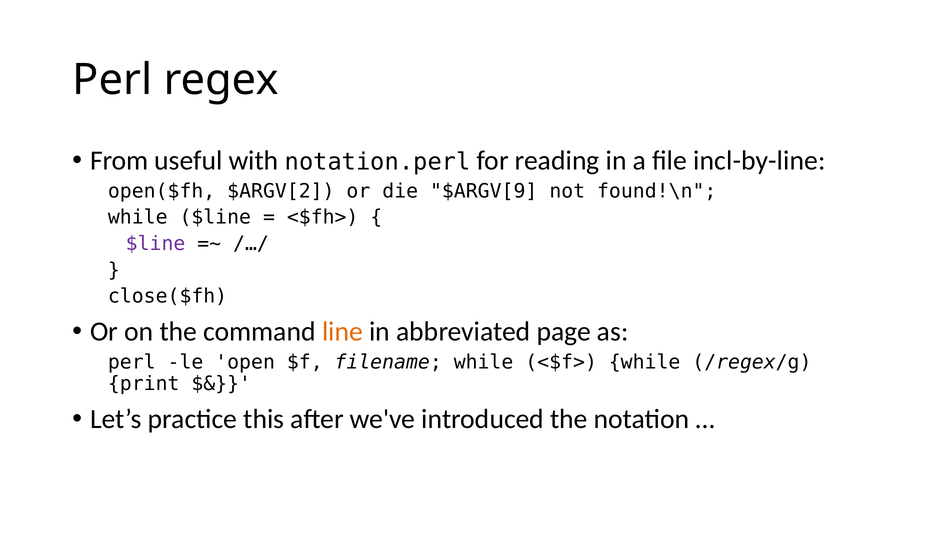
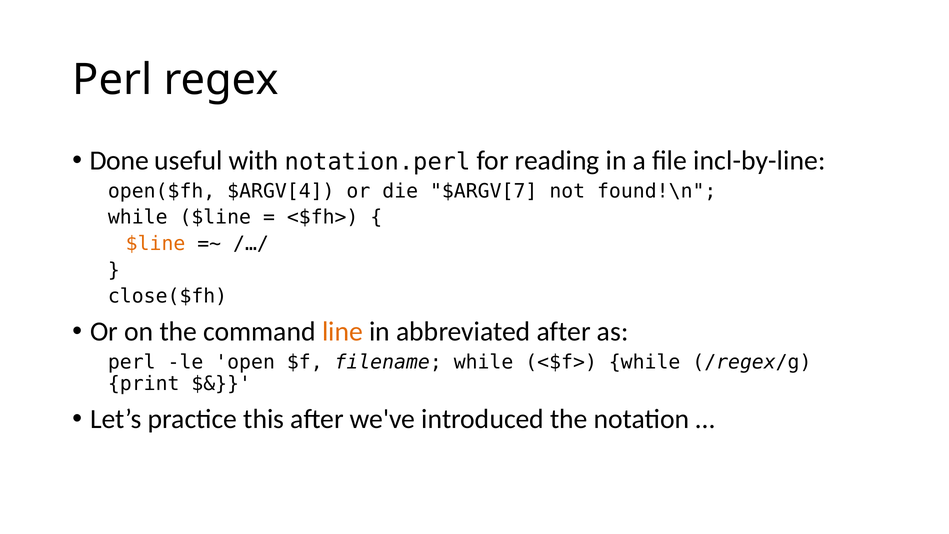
From: From -> Done
$ARGV[2: $ARGV[2 -> $ARGV[4
$ARGV[9: $ARGV[9 -> $ARGV[7
$line at (156, 244) colour: purple -> orange
abbreviated page: page -> after
